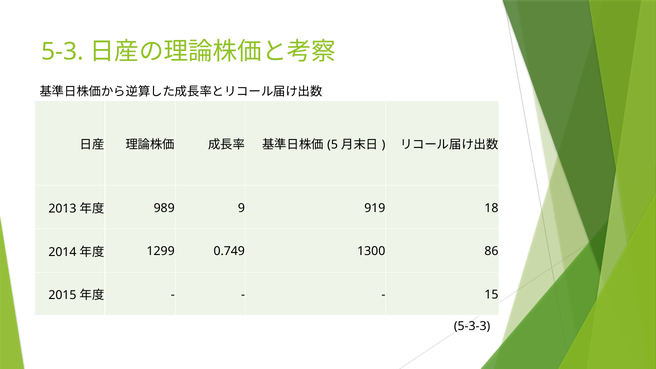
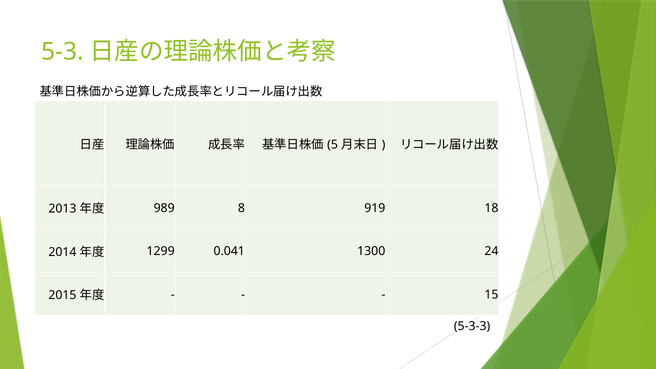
9: 9 -> 8
0.749: 0.749 -> 0.041
86: 86 -> 24
